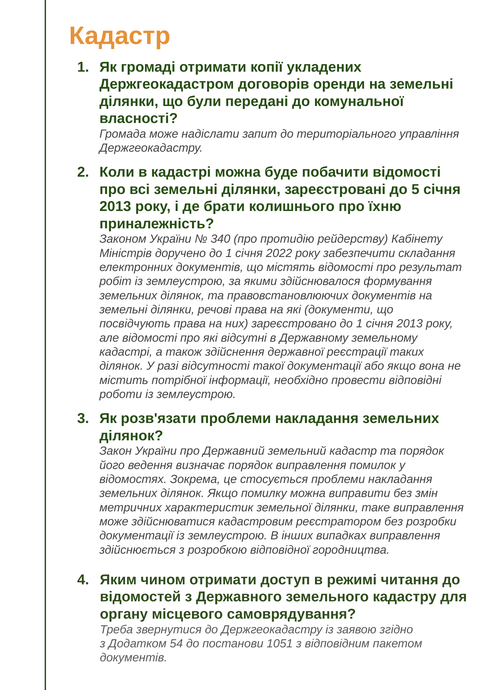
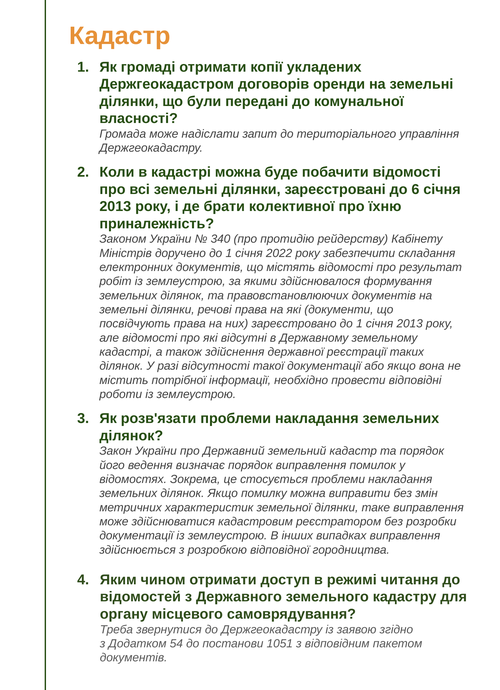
5: 5 -> 6
колишнього: колишнього -> колективної
